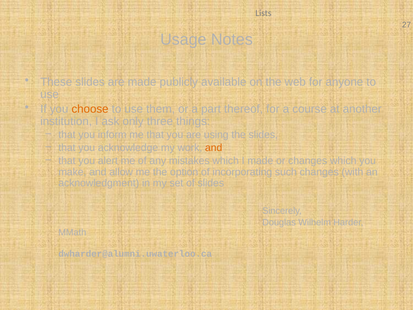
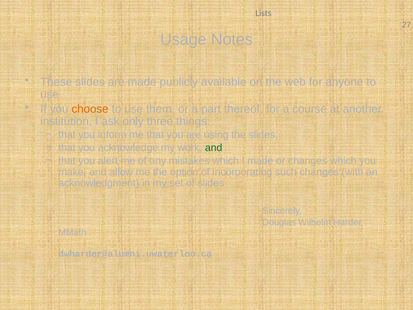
and at (214, 148) colour: orange -> green
